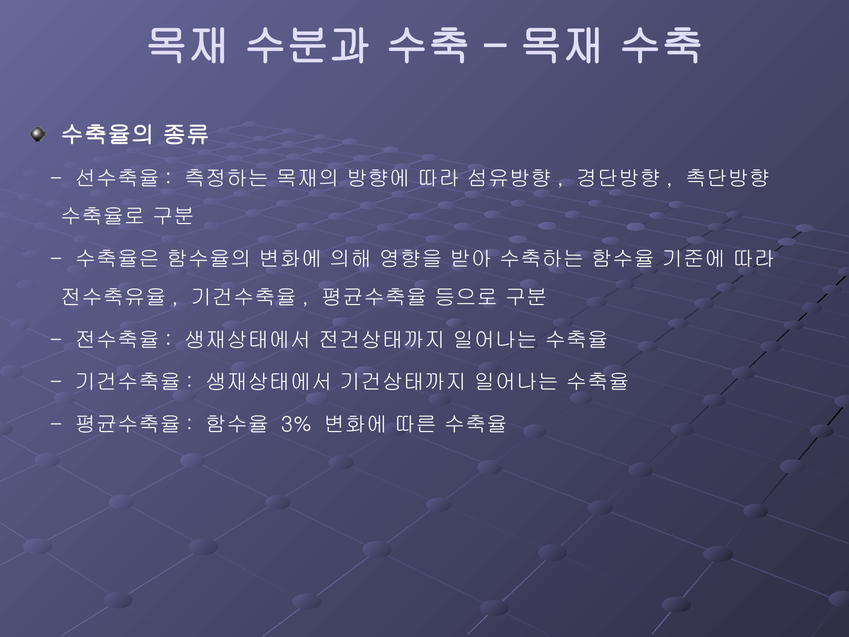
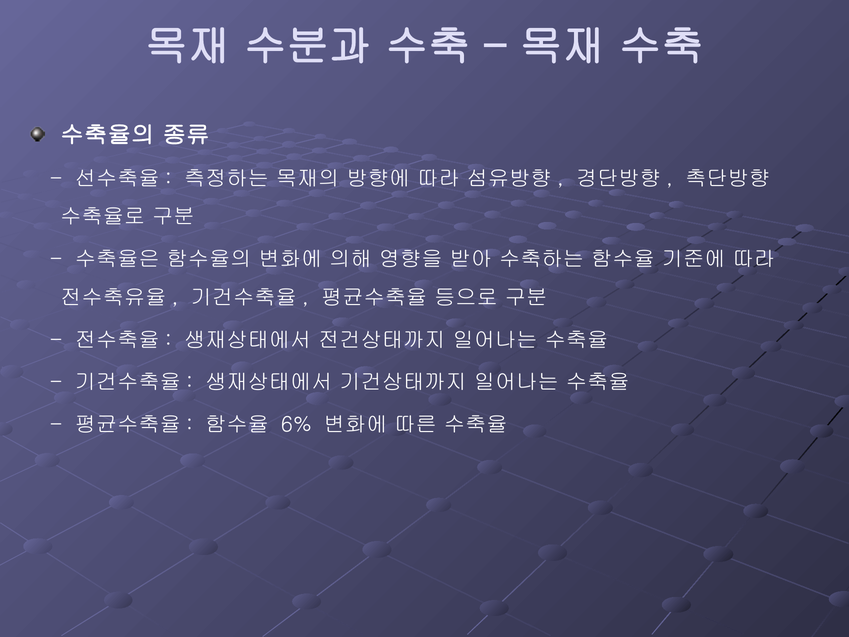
3%: 3% -> 6%
